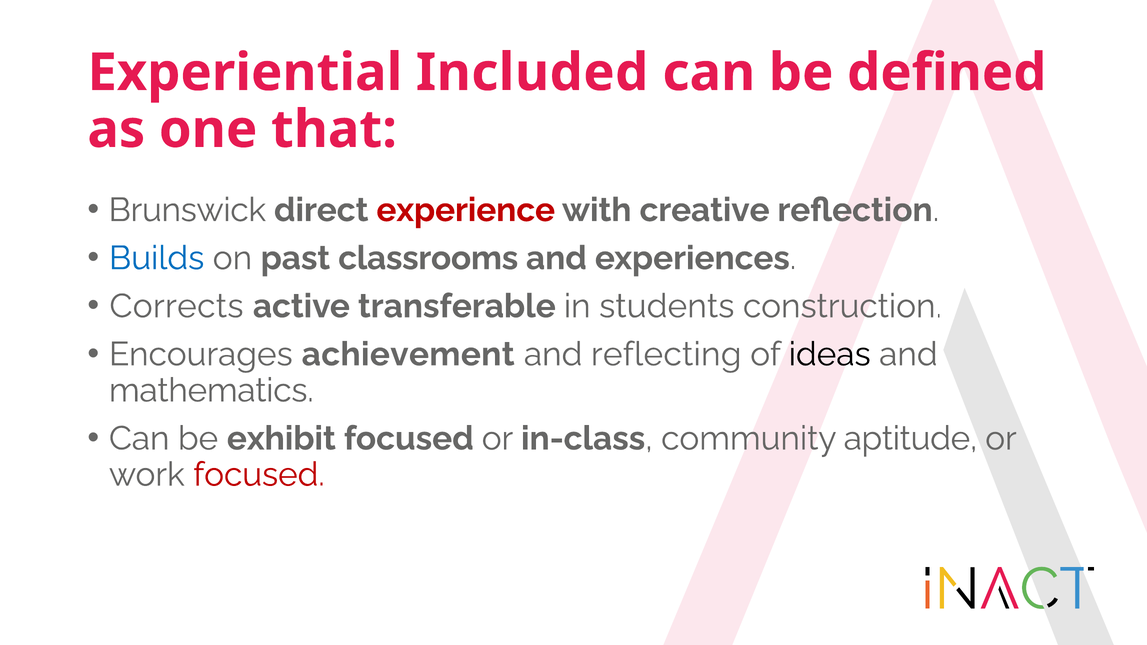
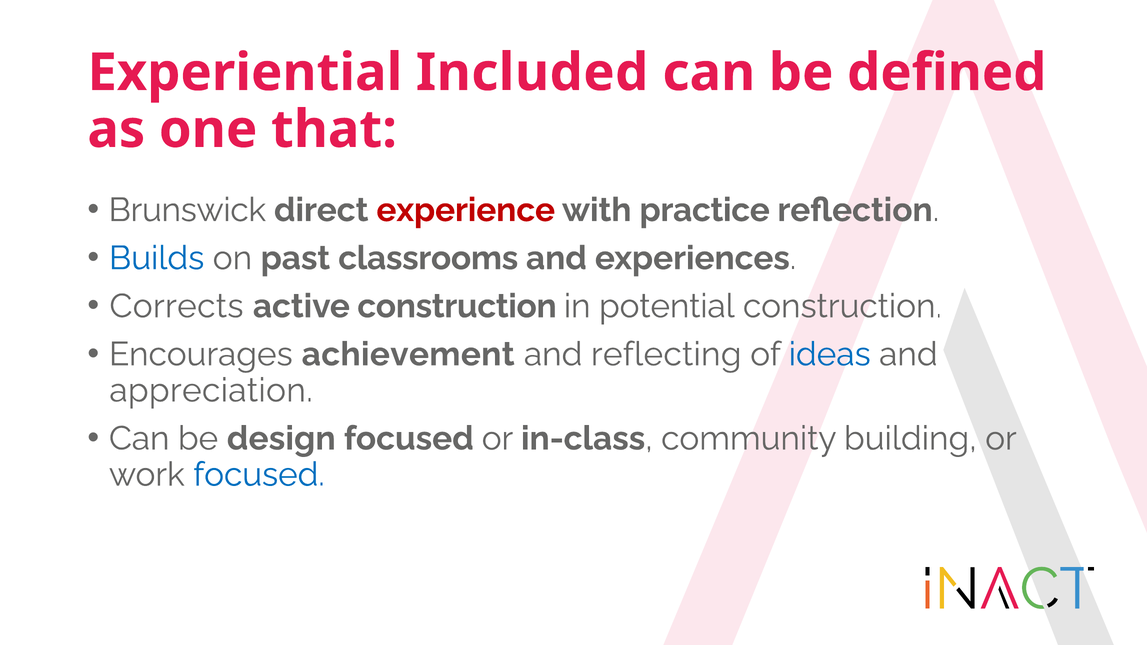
creative: creative -> practice
active transferable: transferable -> construction
students: students -> potential
ideas colour: black -> blue
mathematics: mathematics -> appreciation
exhibit: exhibit -> design
aptitude: aptitude -> building
focused at (259, 475) colour: red -> blue
